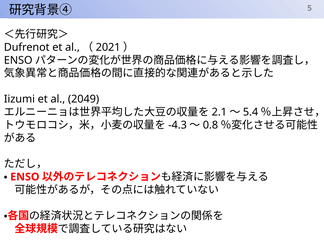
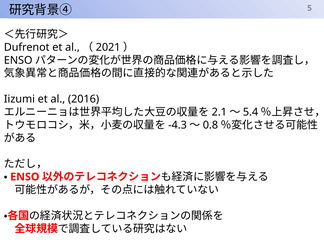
2049: 2049 -> 2016
